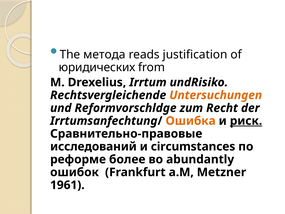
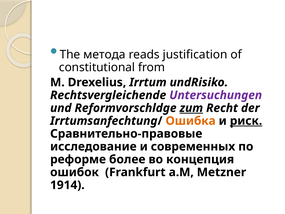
юридических: юридических -> constitutional
Untersuchungen colour: orange -> purple
zum underline: none -> present
исследований: исследований -> исследование
circumstances: circumstances -> современных
abundantly: abundantly -> концепция
1961: 1961 -> 1914
